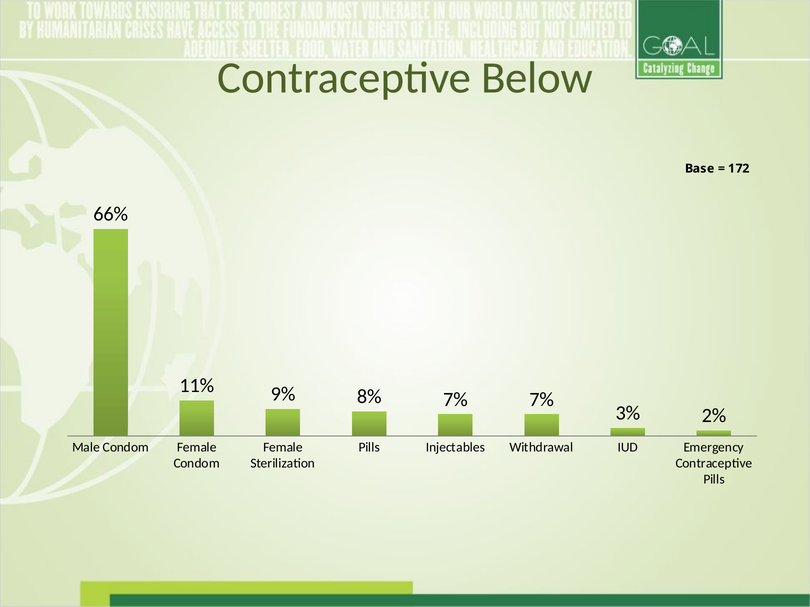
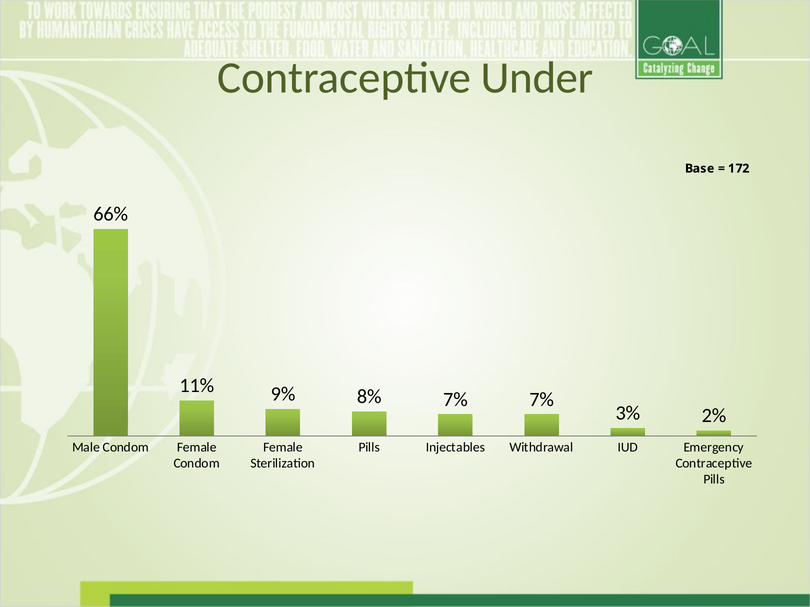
Below: Below -> Under
